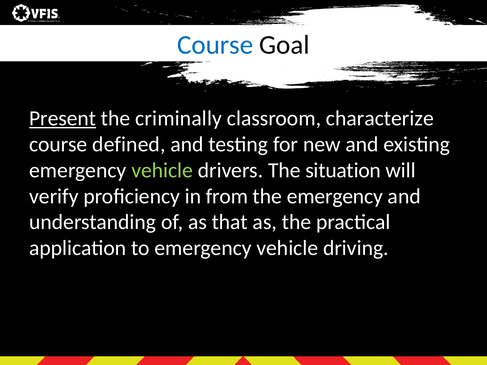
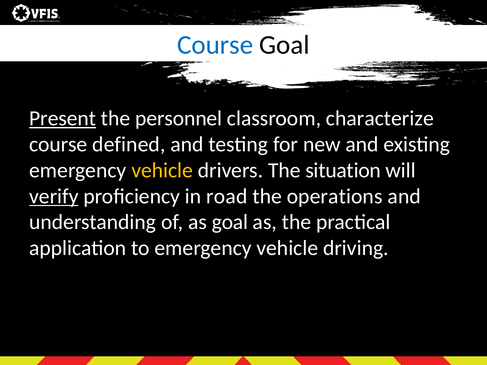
criminally: criminally -> personnel
vehicle at (162, 170) colour: light green -> yellow
verify underline: none -> present
from: from -> road
the emergency: emergency -> operations
as that: that -> goal
